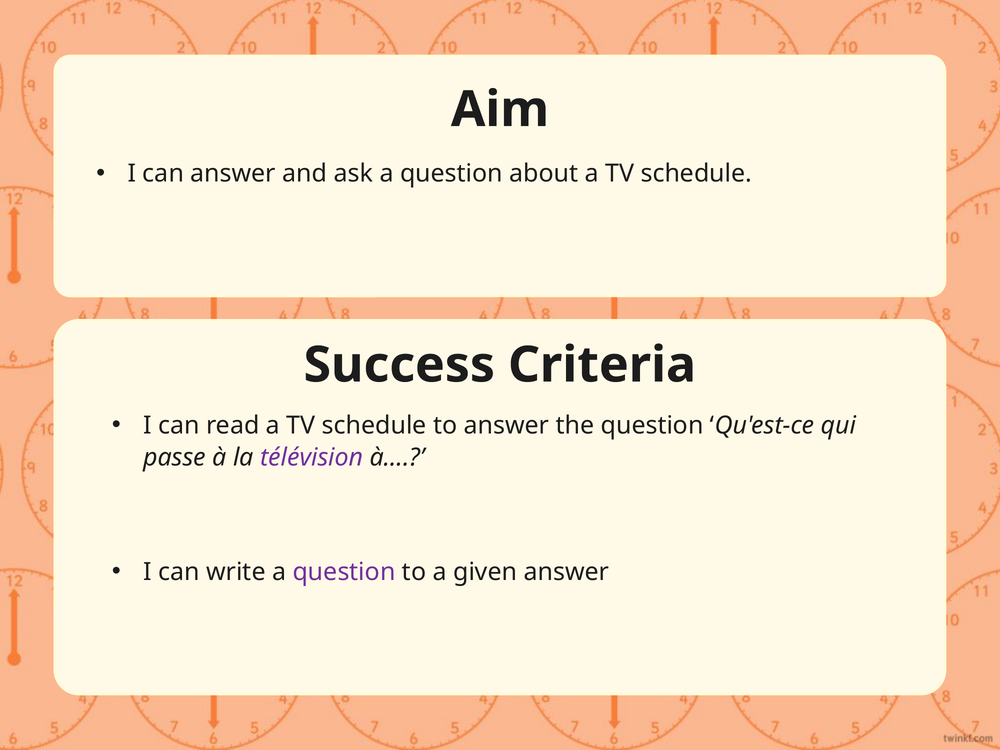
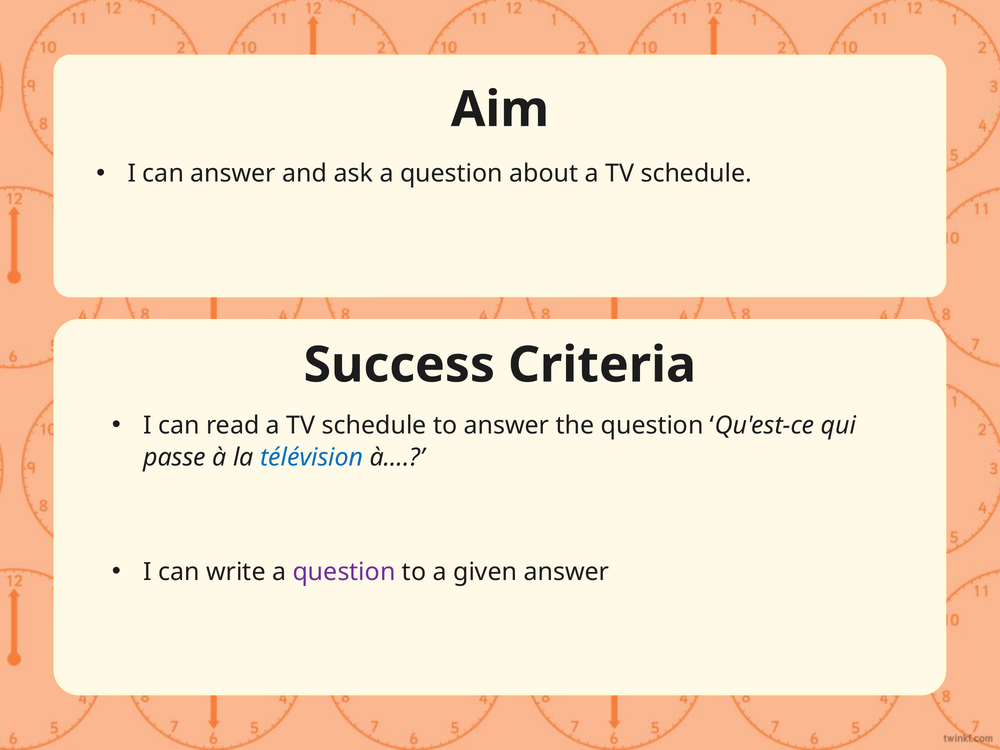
télévision colour: purple -> blue
